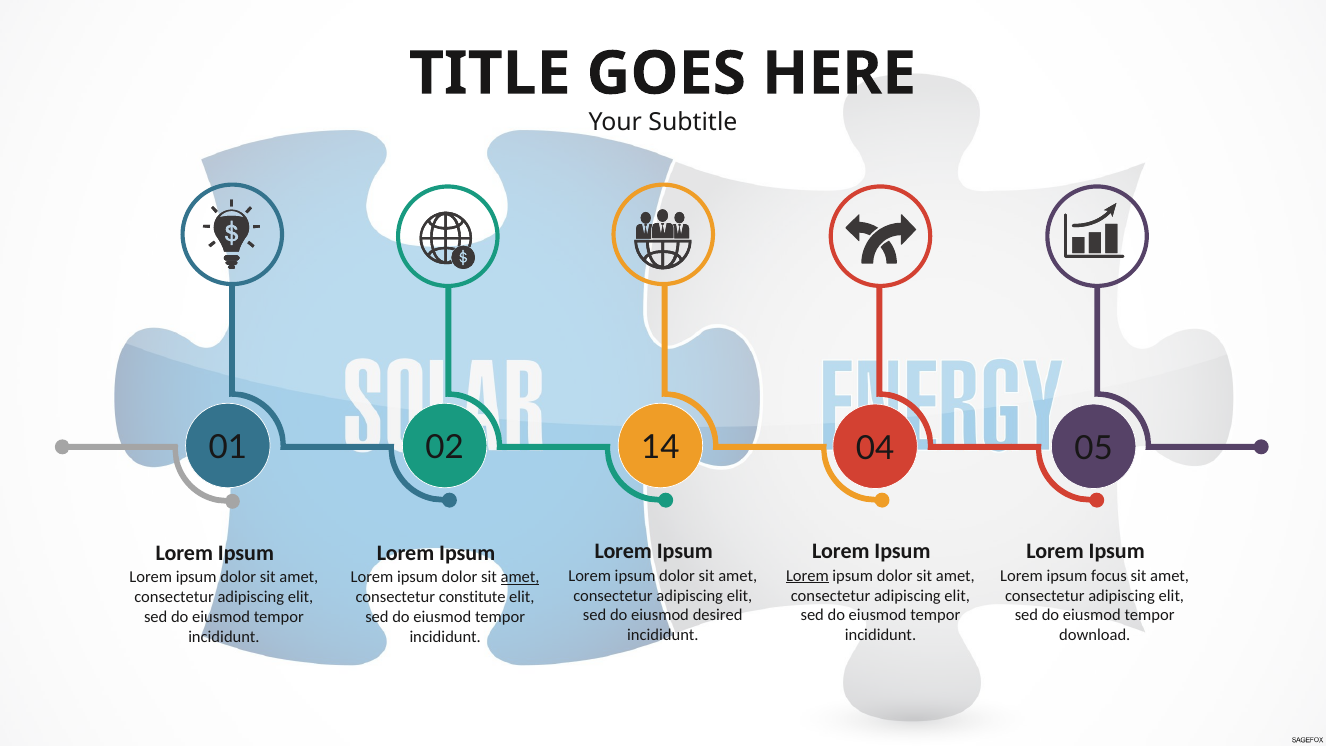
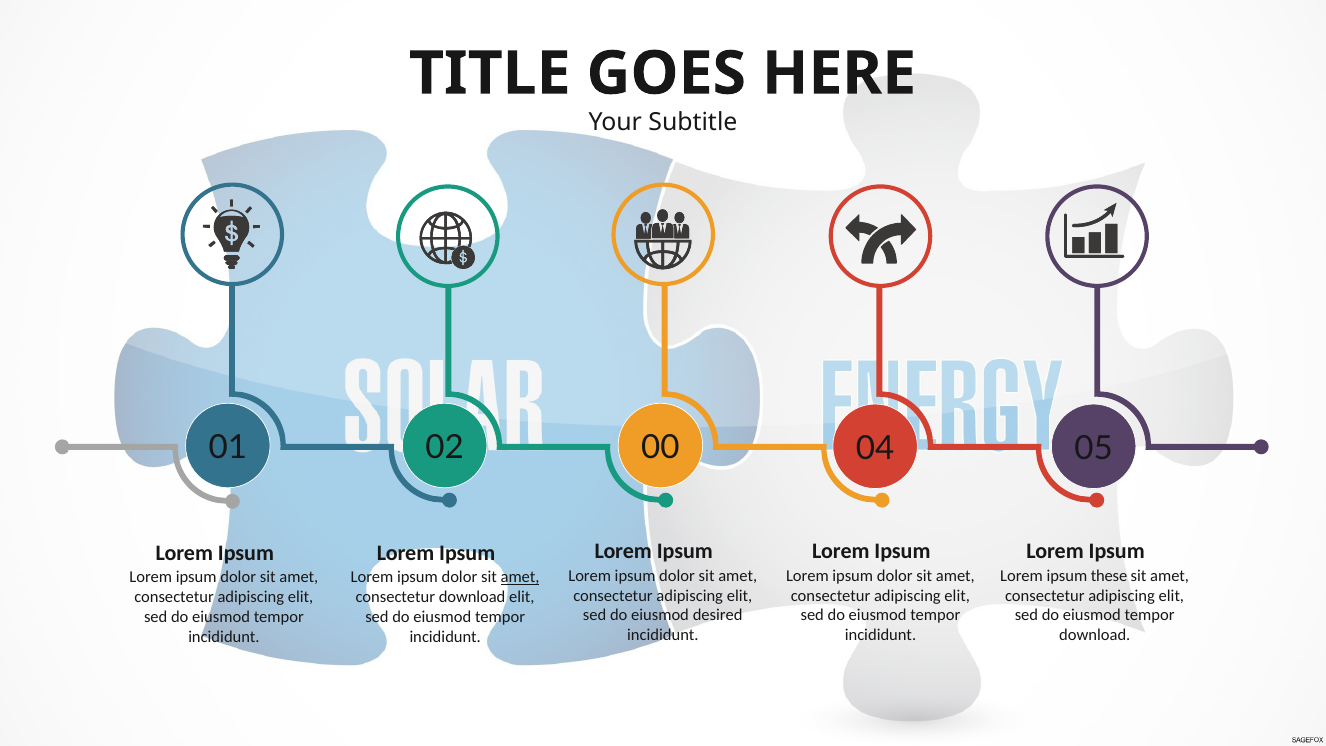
14: 14 -> 00
Lorem at (807, 576) underline: present -> none
focus: focus -> these
consectetur constitute: constitute -> download
